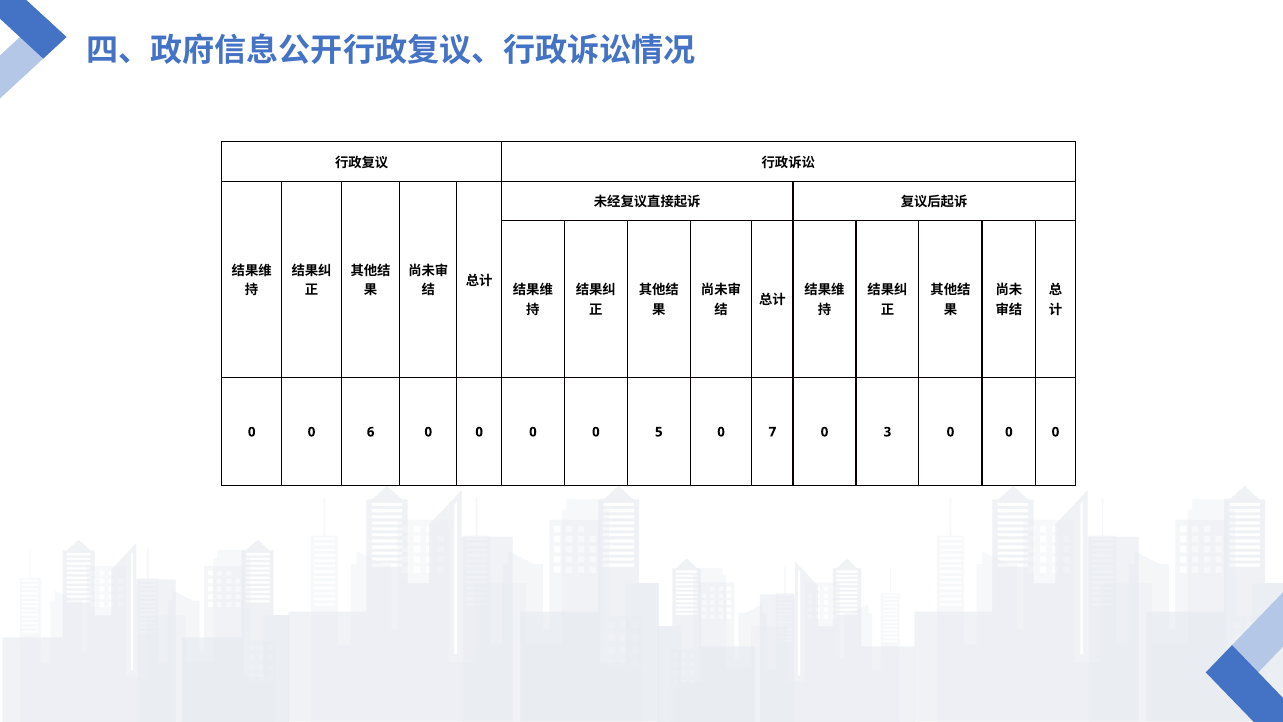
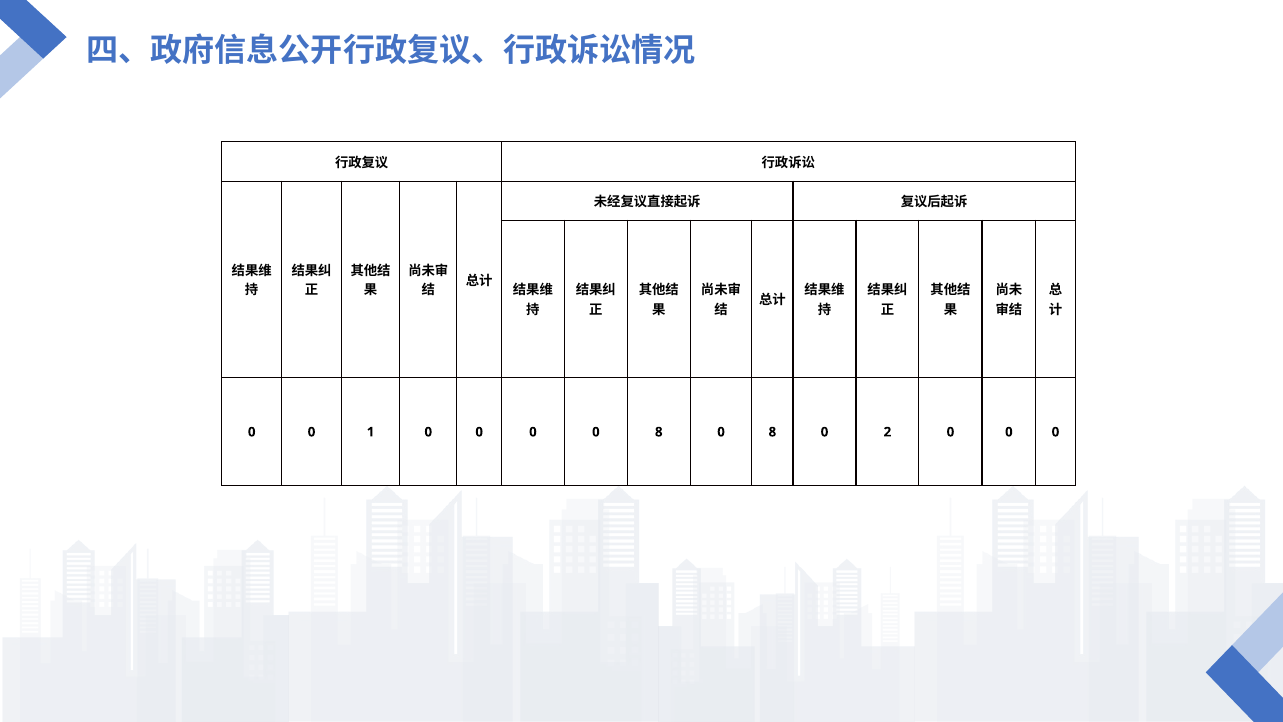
6: 6 -> 1
0 0 5: 5 -> 8
7 at (772, 432): 7 -> 8
3: 3 -> 2
